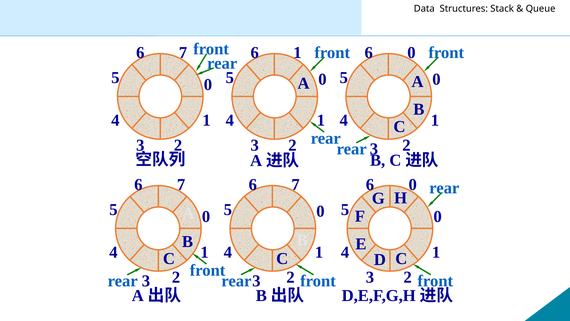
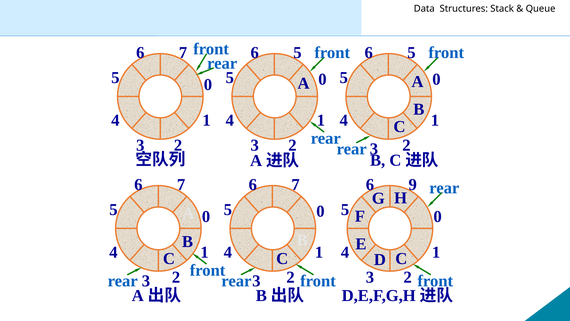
1 at (297, 53): 1 -> 5
0 at (411, 53): 0 -> 5
0 at (413, 184): 0 -> 9
